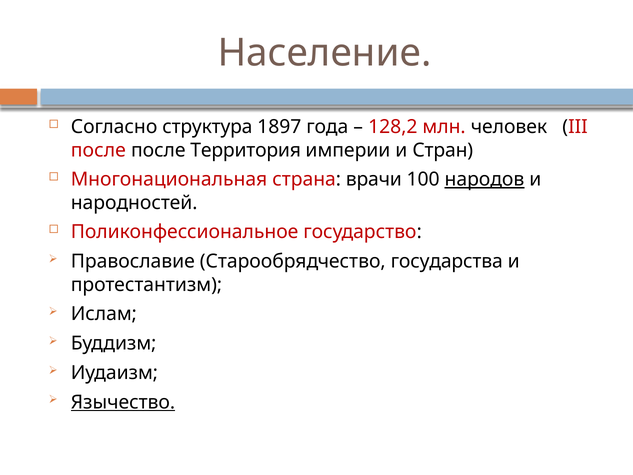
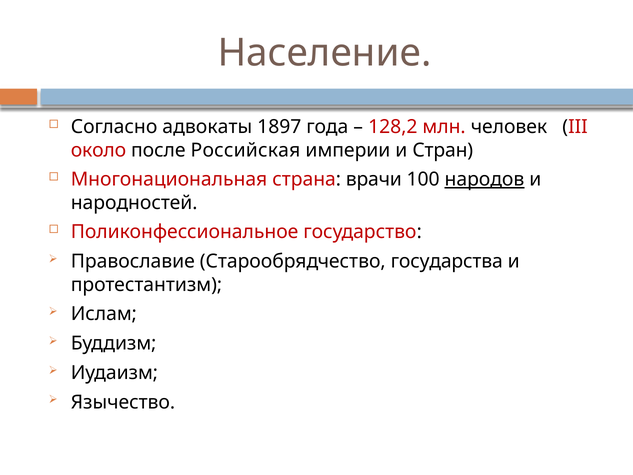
структура: структура -> адвокаты
после at (98, 150): после -> около
Территория: Территория -> Российская
Язычество underline: present -> none
